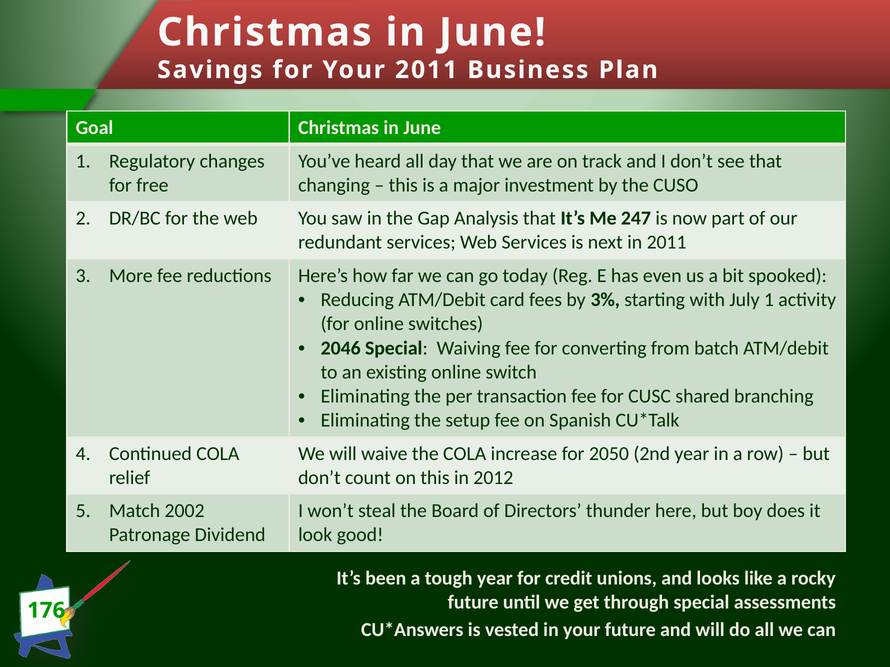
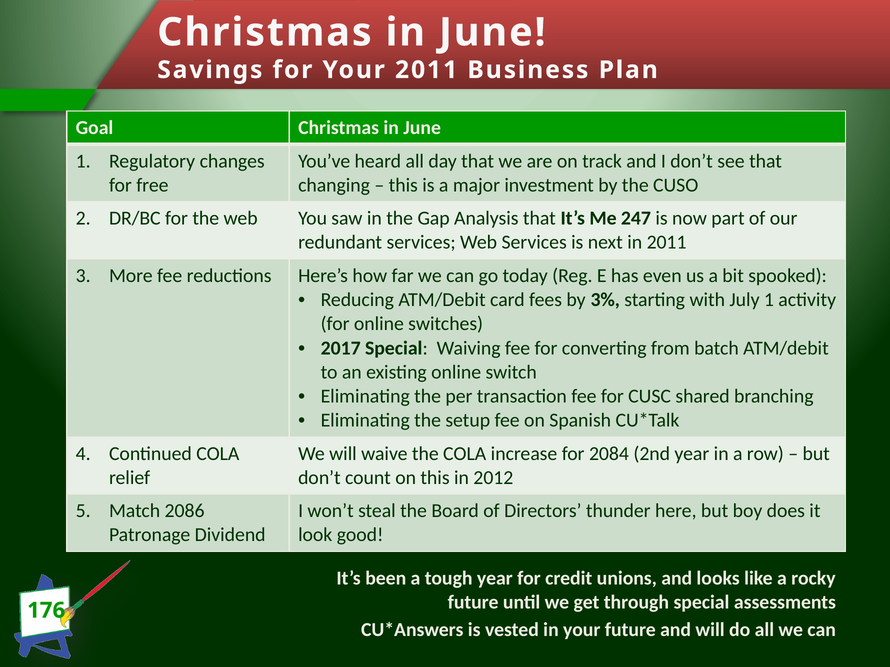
2046: 2046 -> 2017
2050: 2050 -> 2084
2002: 2002 -> 2086
